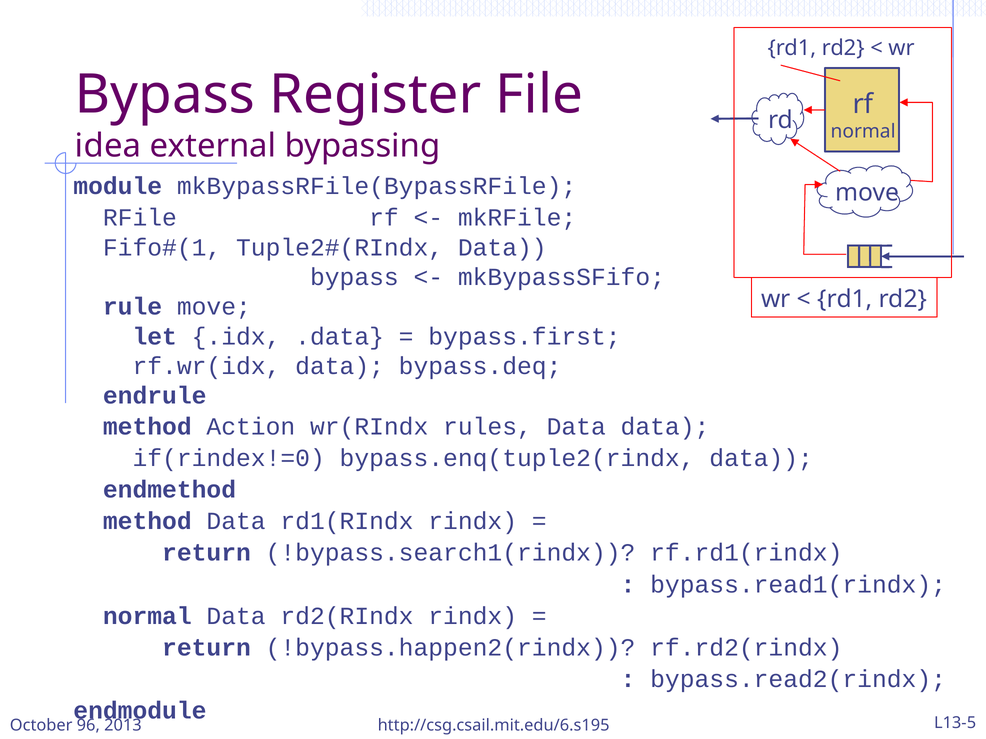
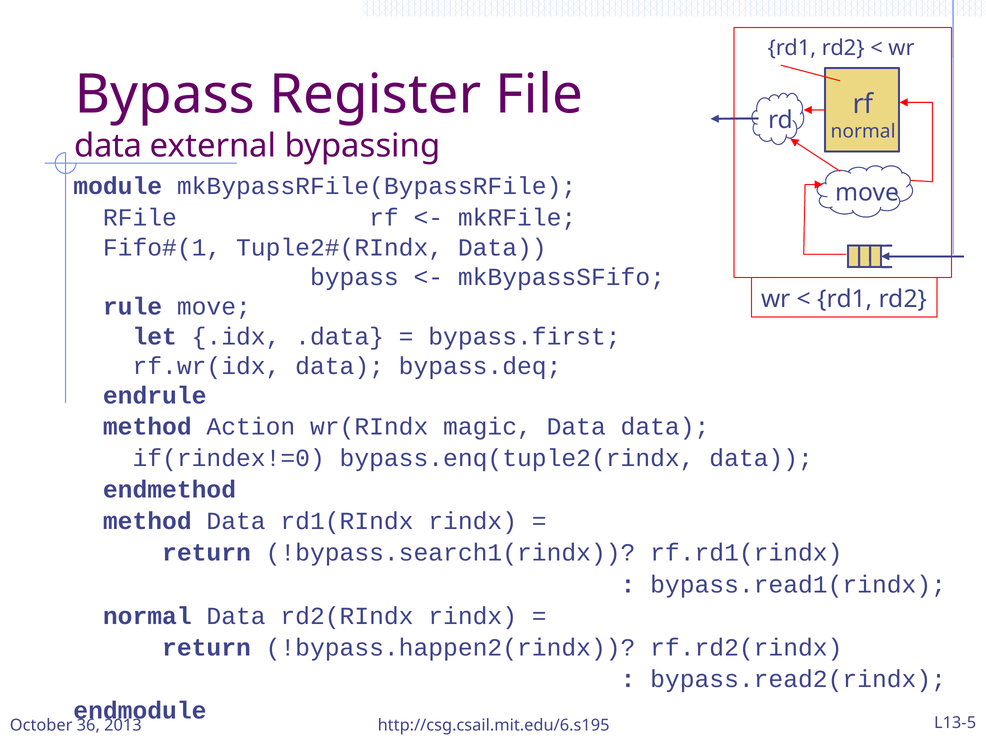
idea at (108, 146): idea -> data
rules: rules -> magic
96: 96 -> 36
